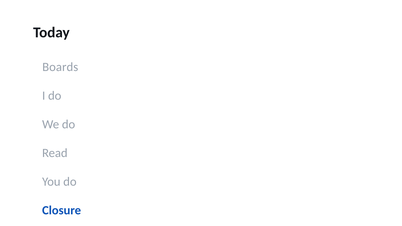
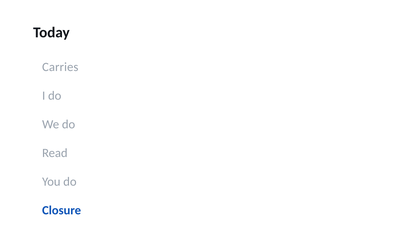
Boards: Boards -> Carries
